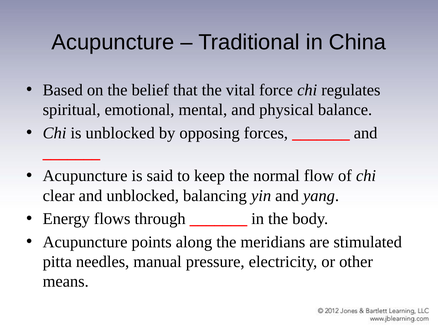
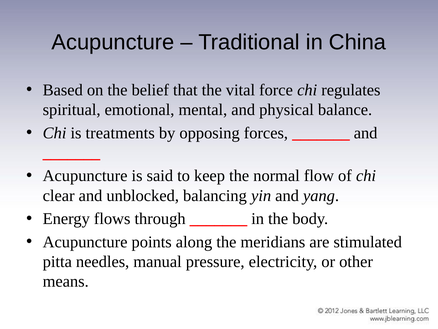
is unblocked: unblocked -> treatments
